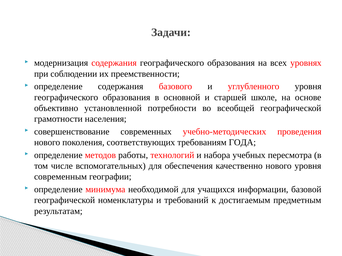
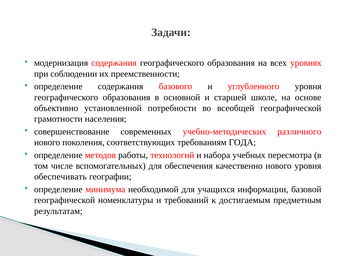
проведения: проведения -> различного
современным: современным -> обеспечивать
